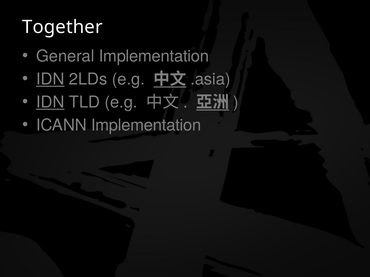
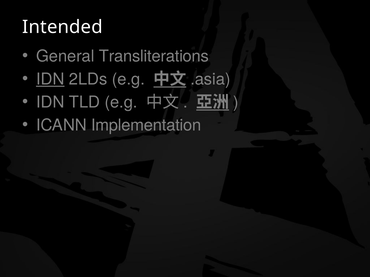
Together: Together -> Intended
General Implementation: Implementation -> Transliterations
IDN at (50, 102) underline: present -> none
